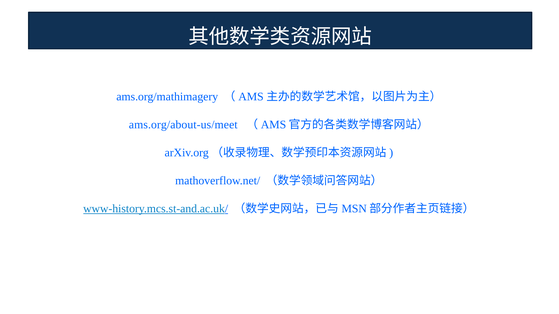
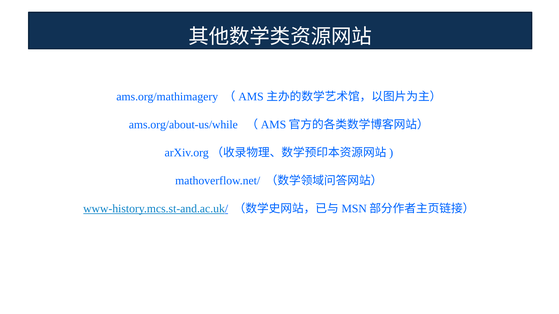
ams.org/about-us/meet: ams.org/about-us/meet -> ams.org/about-us/while
